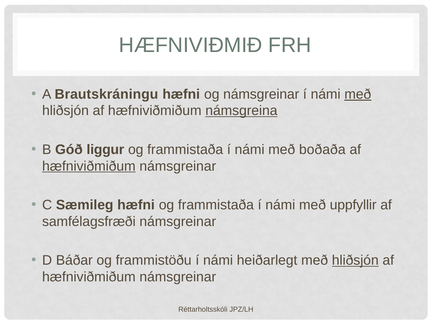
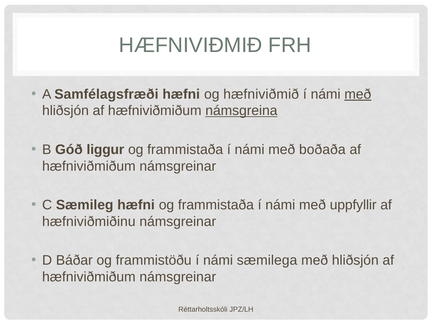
Brautskráningu: Brautskráningu -> Samfélagsfræði
og námsgreinar: námsgreinar -> hæfniviðmið
hæfniviðmiðum at (89, 166) underline: present -> none
samfélagsfræði: samfélagsfræði -> hæfniviðmiðinu
heiðarlegt: heiðarlegt -> sæmilega
hliðsjón at (355, 260) underline: present -> none
